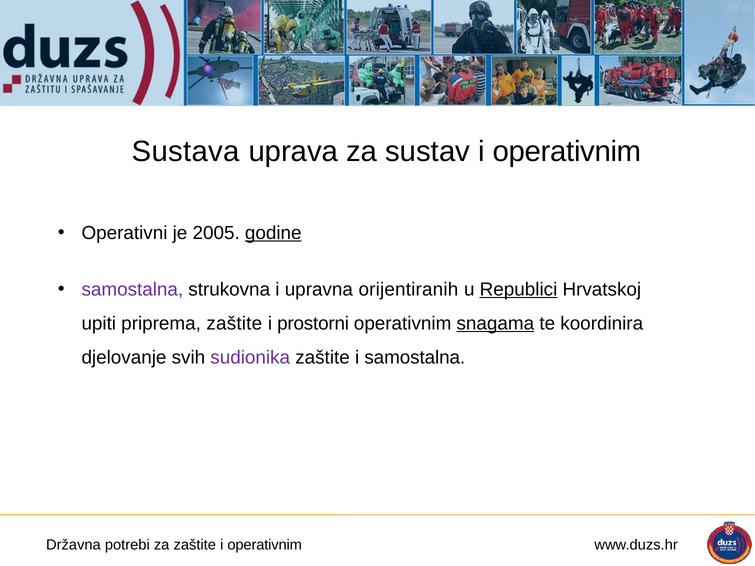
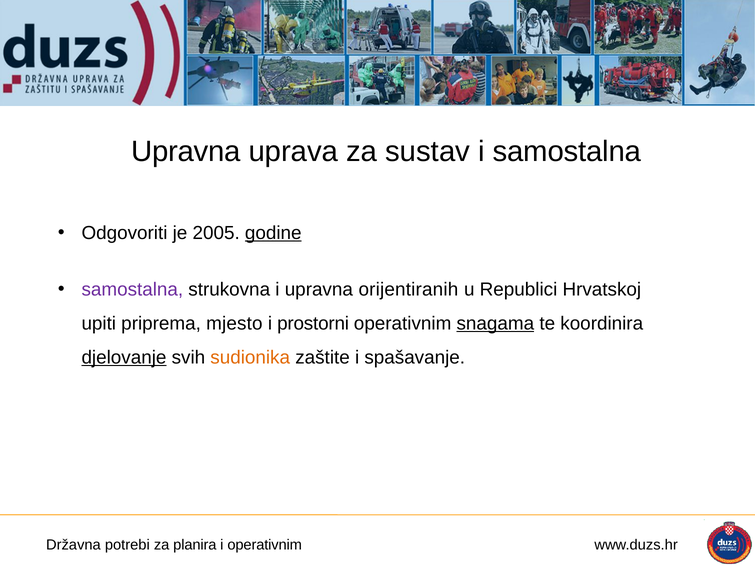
Sustava at (186, 151): Sustava -> Upravna
operativnim at (567, 151): operativnim -> samostalna
Operativni: Operativni -> Odgovoriti
Republici underline: present -> none
priprema zaštite: zaštite -> mjesto
djelovanje underline: none -> present
sudionika colour: purple -> orange
i samostalna: samostalna -> spašavanje
za zaštite: zaštite -> planira
